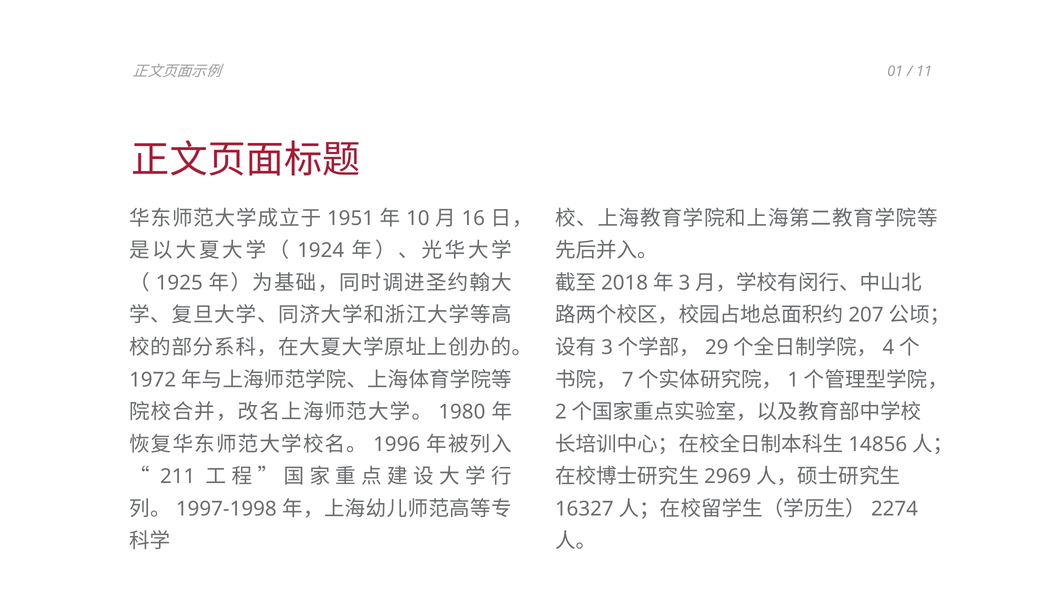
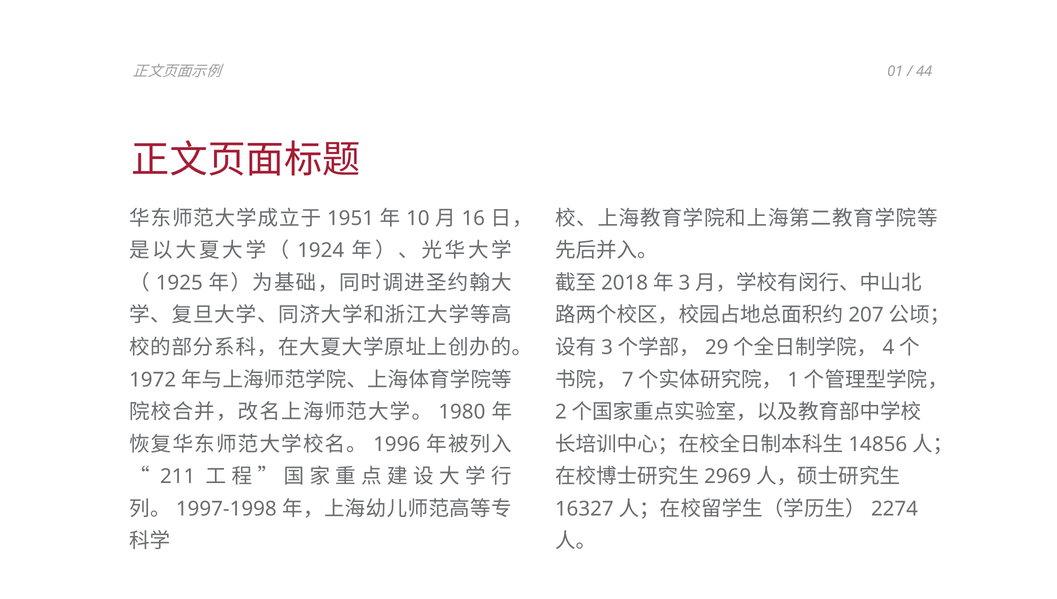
11: 11 -> 44
